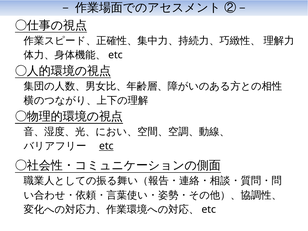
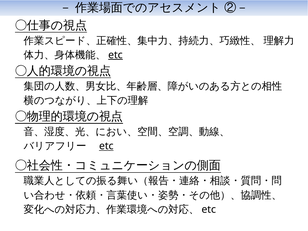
etc at (115, 55) underline: none -> present
